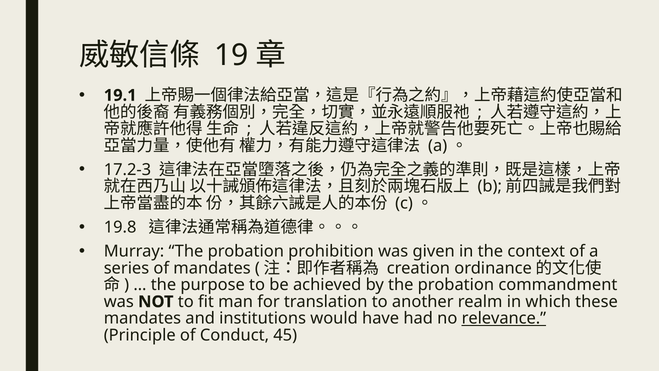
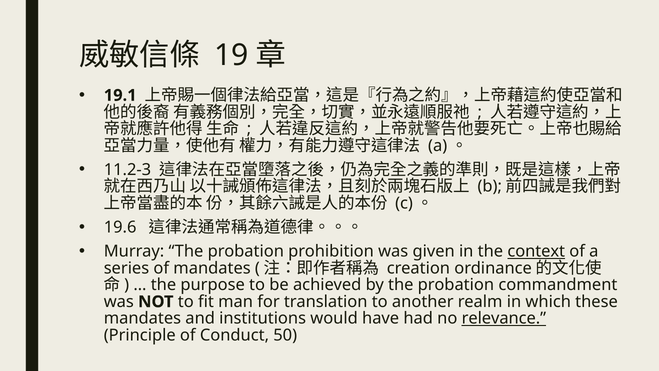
17.2-3: 17.2-3 -> 11.2-3
19.8: 19.8 -> 19.6
context underline: none -> present
45: 45 -> 50
